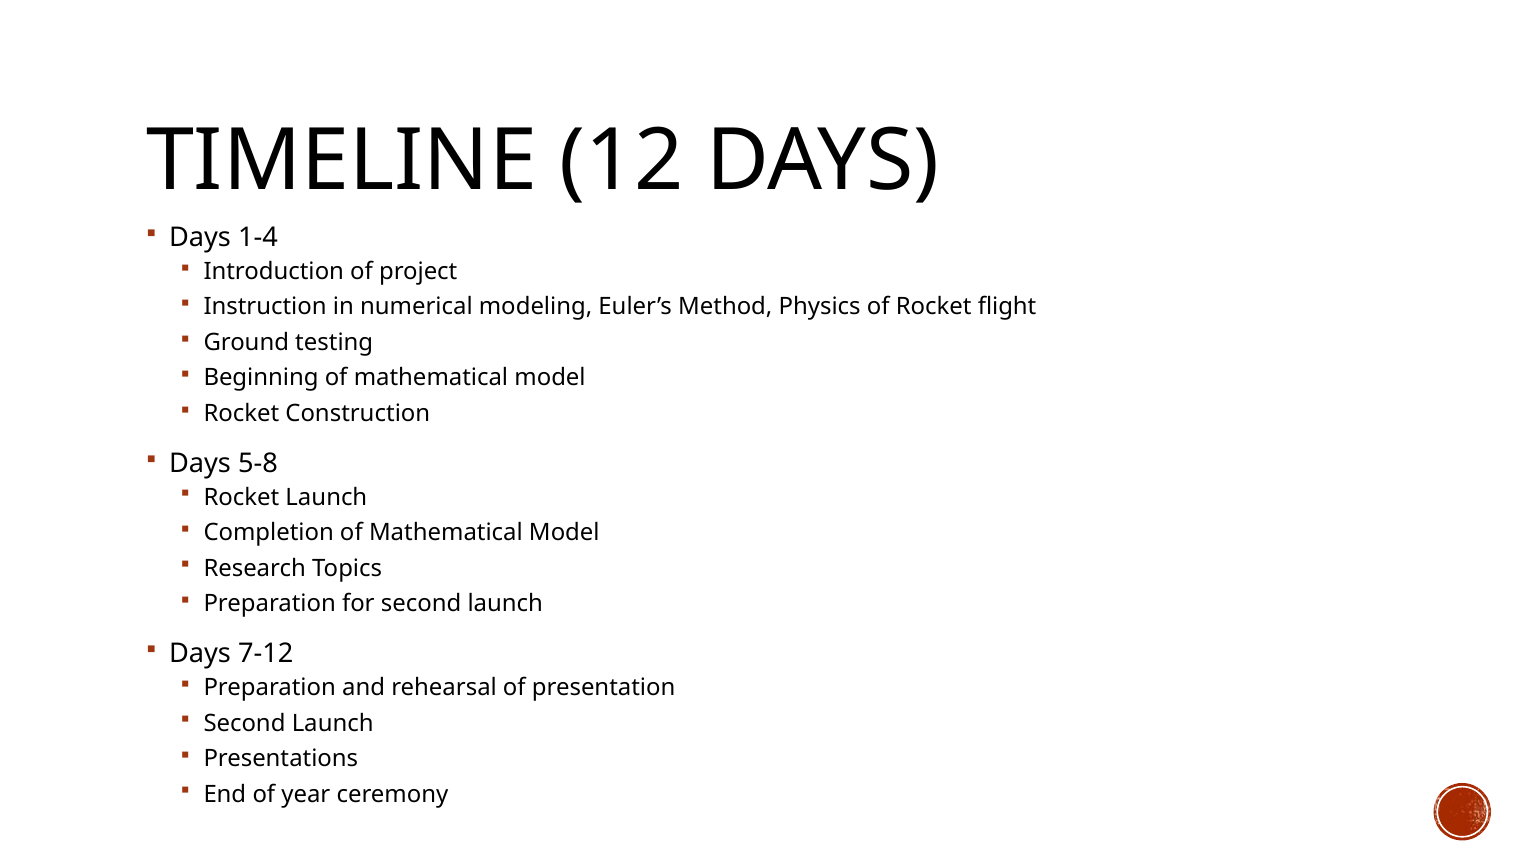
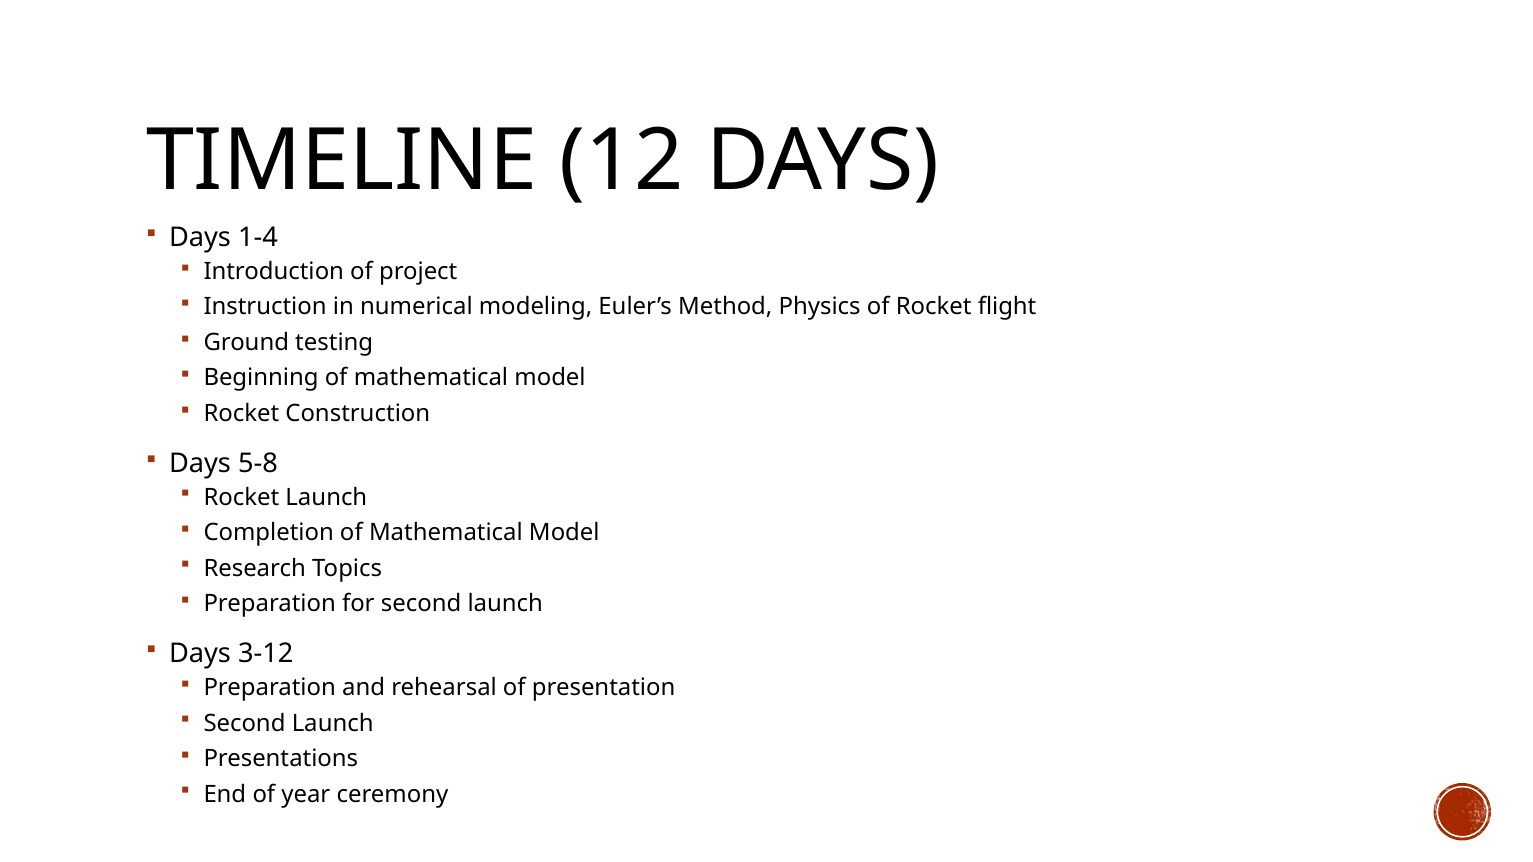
7-12: 7-12 -> 3-12
